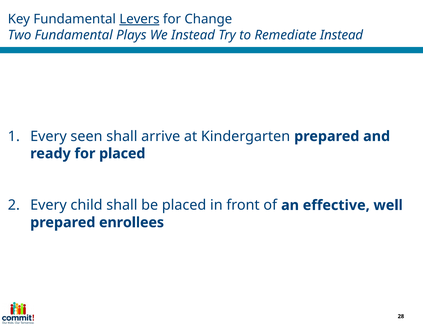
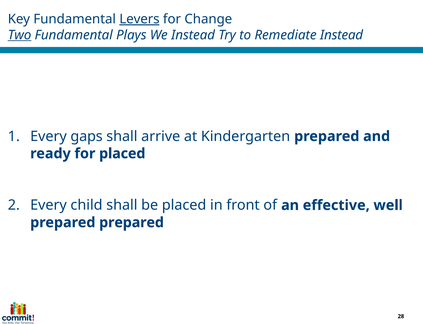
Two underline: none -> present
seen: seen -> gaps
prepared enrollees: enrollees -> prepared
